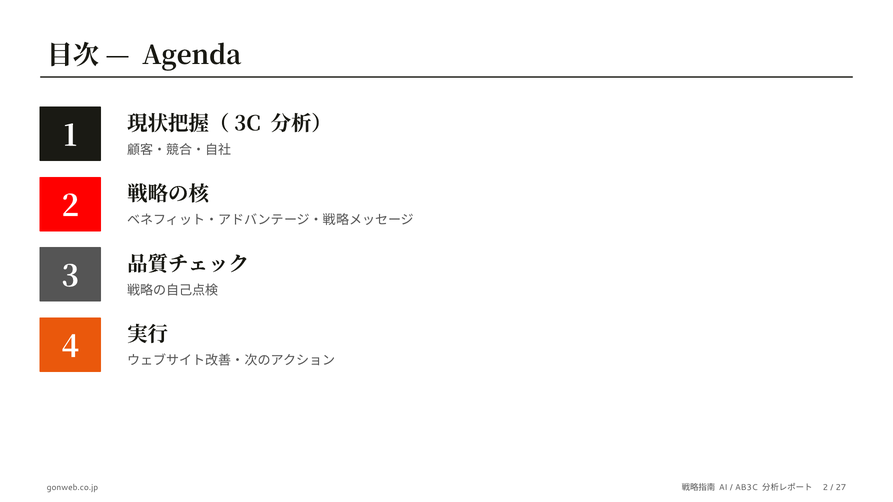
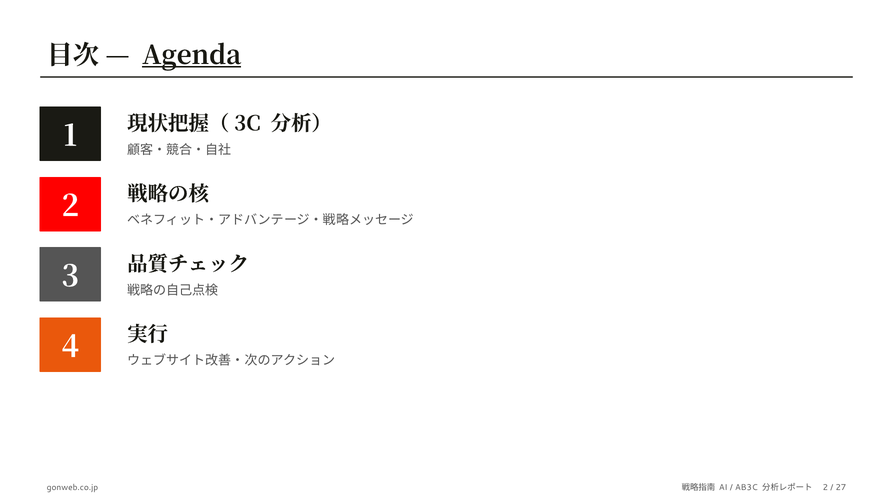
Agenda underline: none -> present
